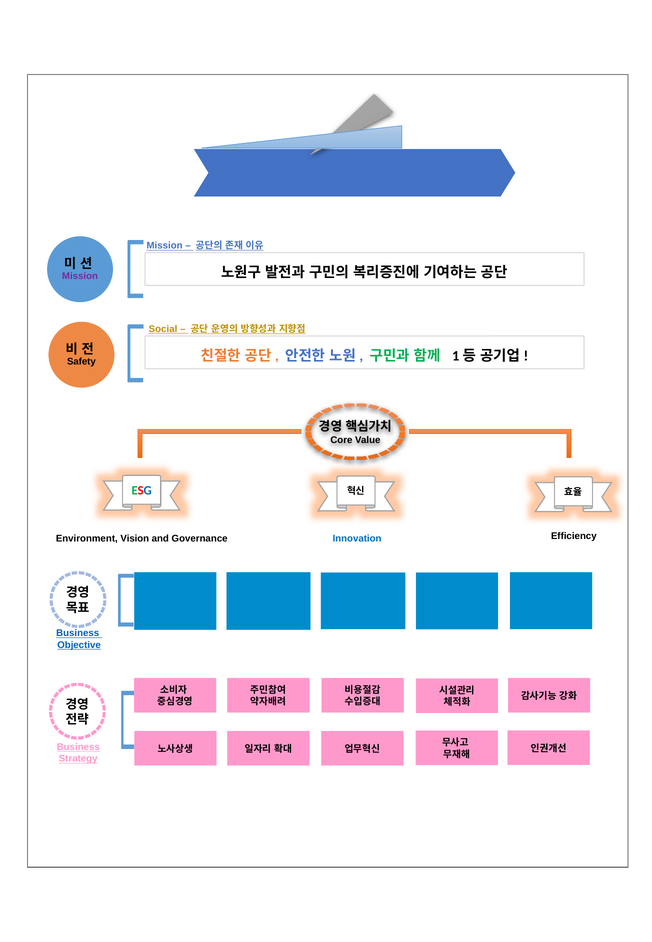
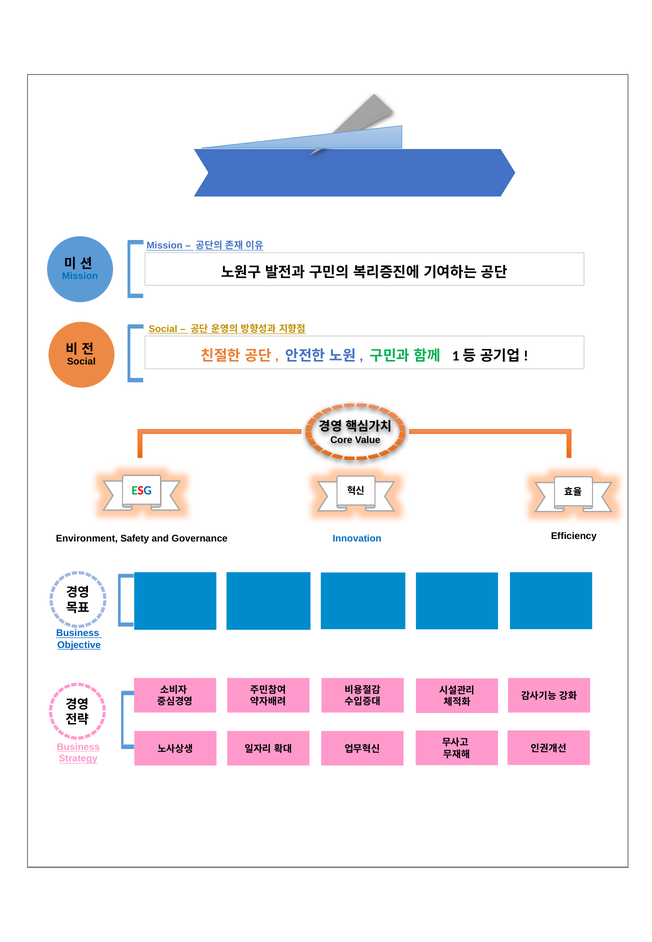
Mission at (80, 276) colour: purple -> blue
Safety at (81, 362): Safety -> Social
Vision: Vision -> Safety
